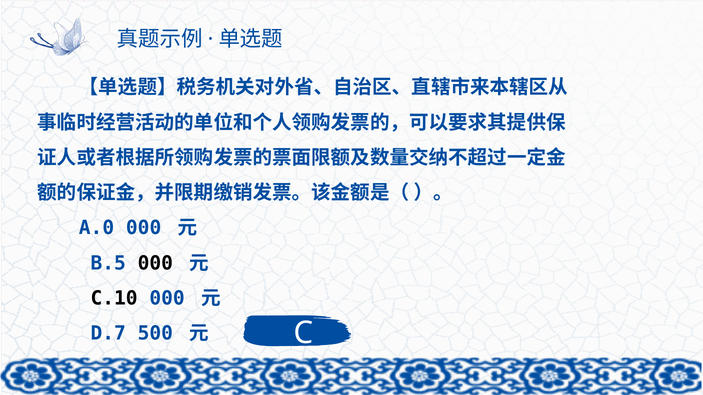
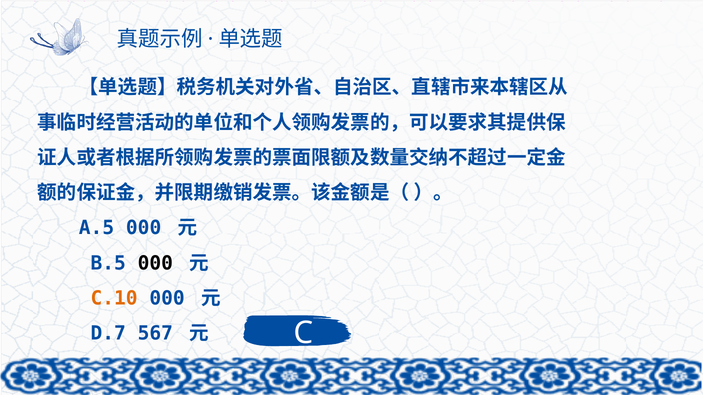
A.0: A.0 -> A.5
C.10 colour: black -> orange
500: 500 -> 567
